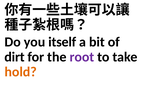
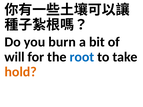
itself: itself -> burn
dirt: dirt -> will
root colour: purple -> blue
